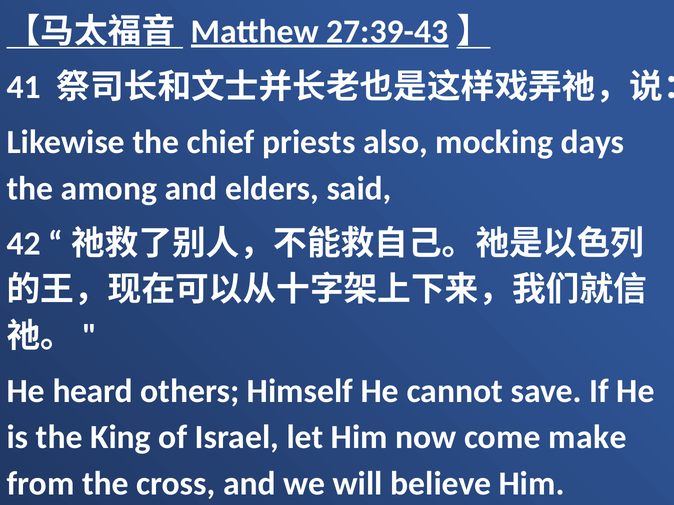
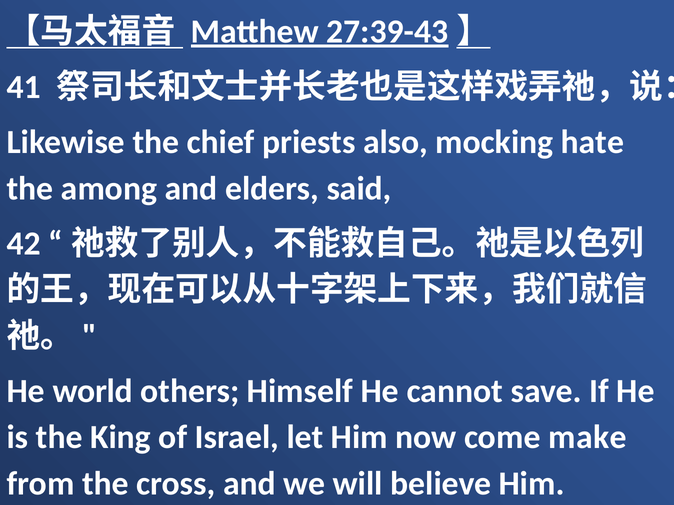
days: days -> hate
heard: heard -> world
